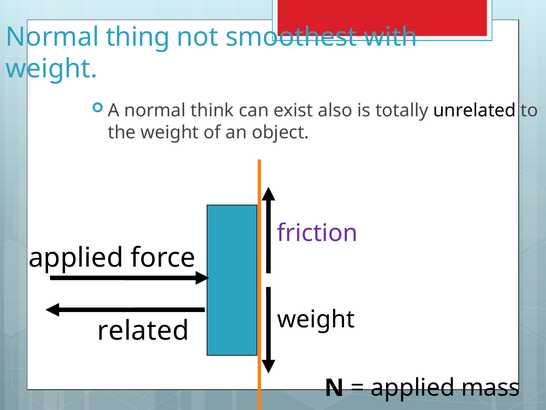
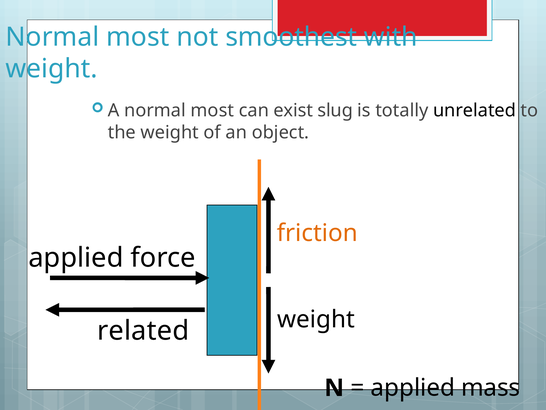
thing at (138, 37): thing -> most
A normal think: think -> most
also: also -> slug
friction colour: purple -> orange
